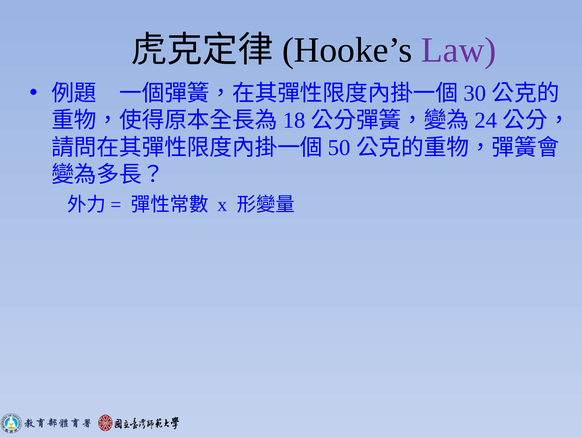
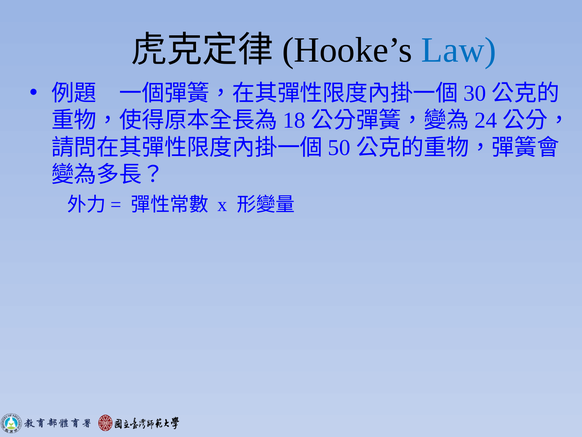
Law colour: purple -> blue
